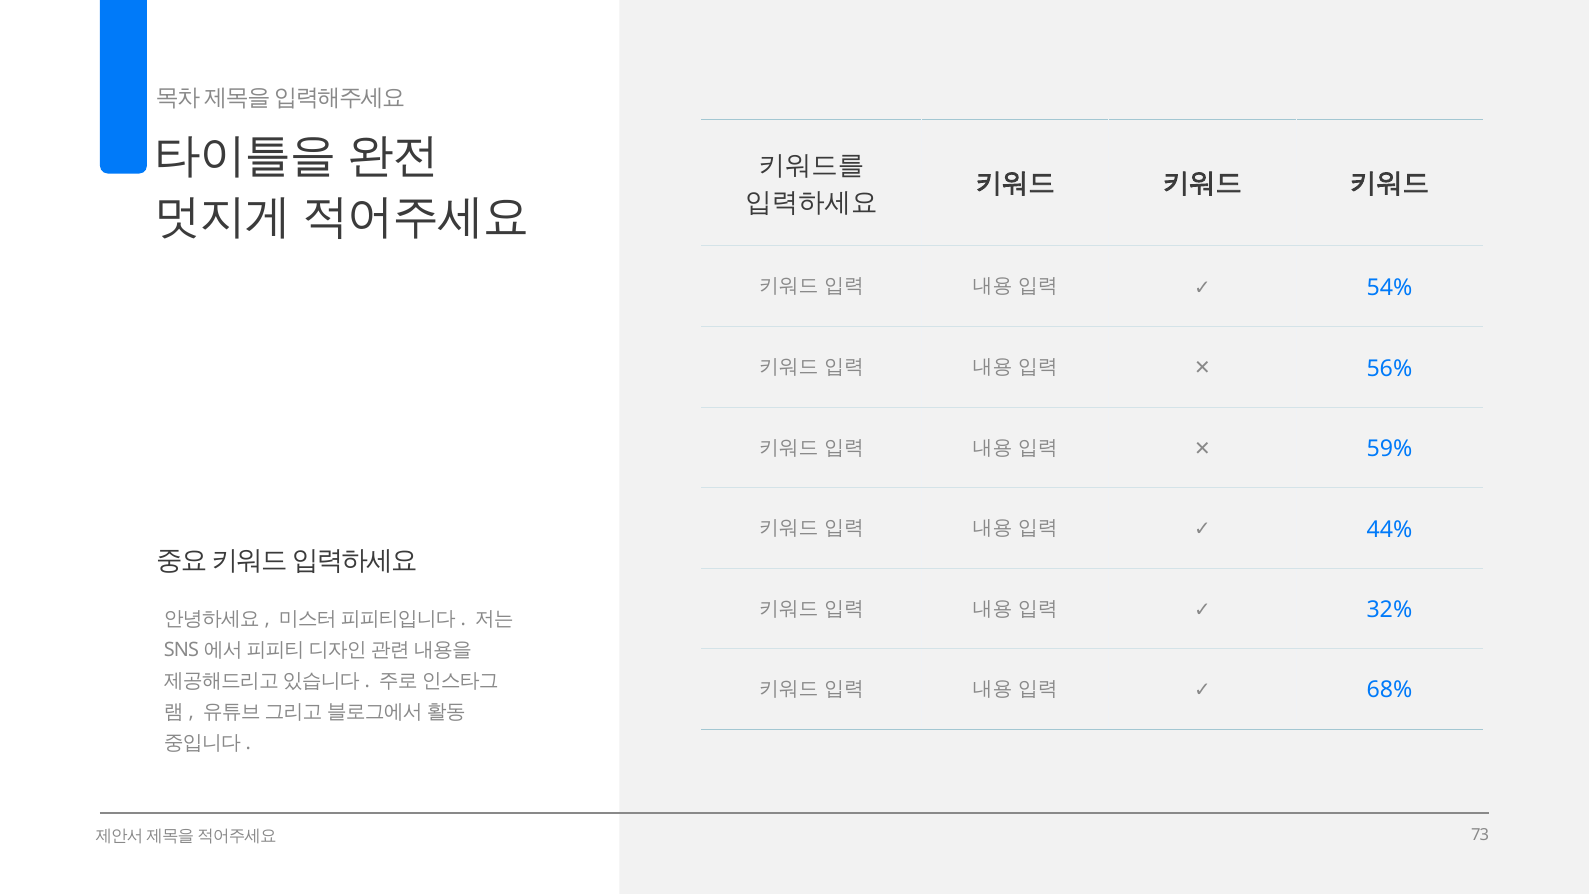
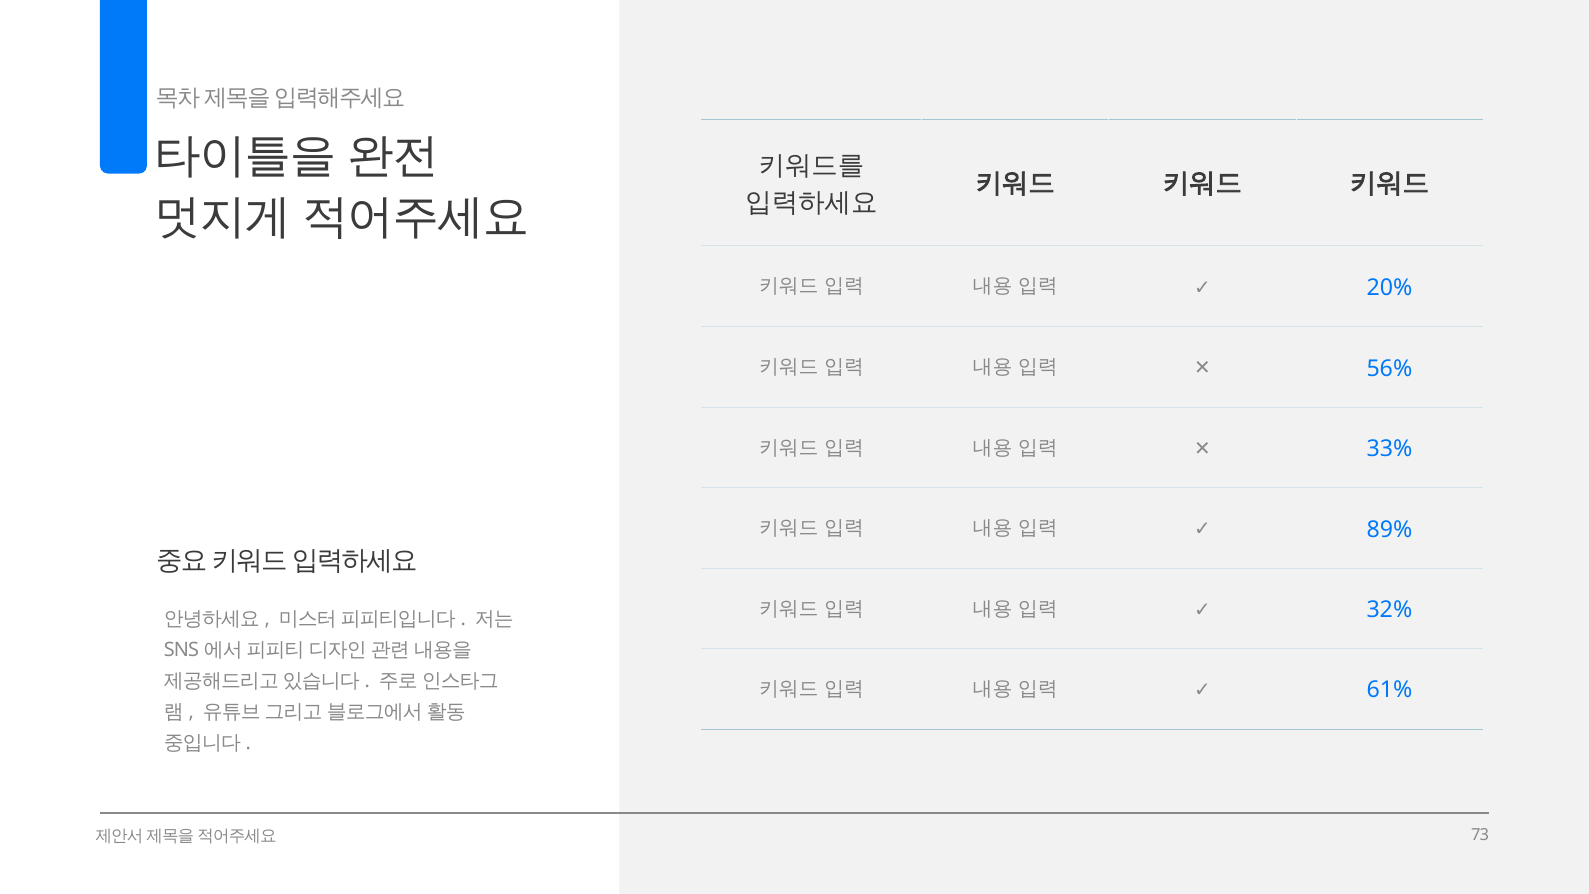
54%: 54% -> 20%
59%: 59% -> 33%
44%: 44% -> 89%
68%: 68% -> 61%
